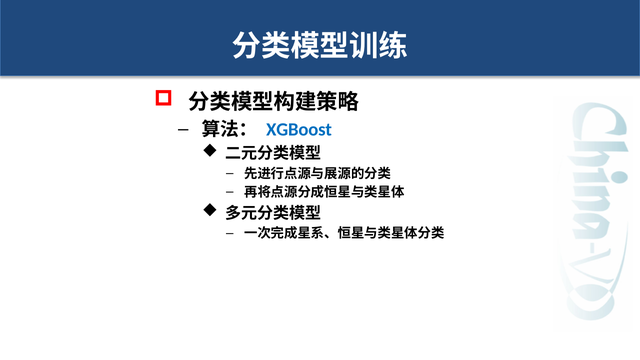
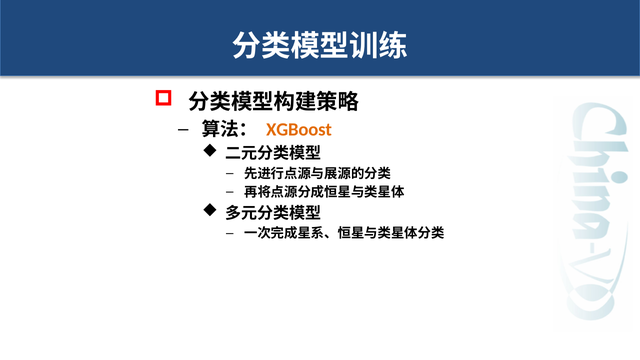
XGBoost colour: blue -> orange
